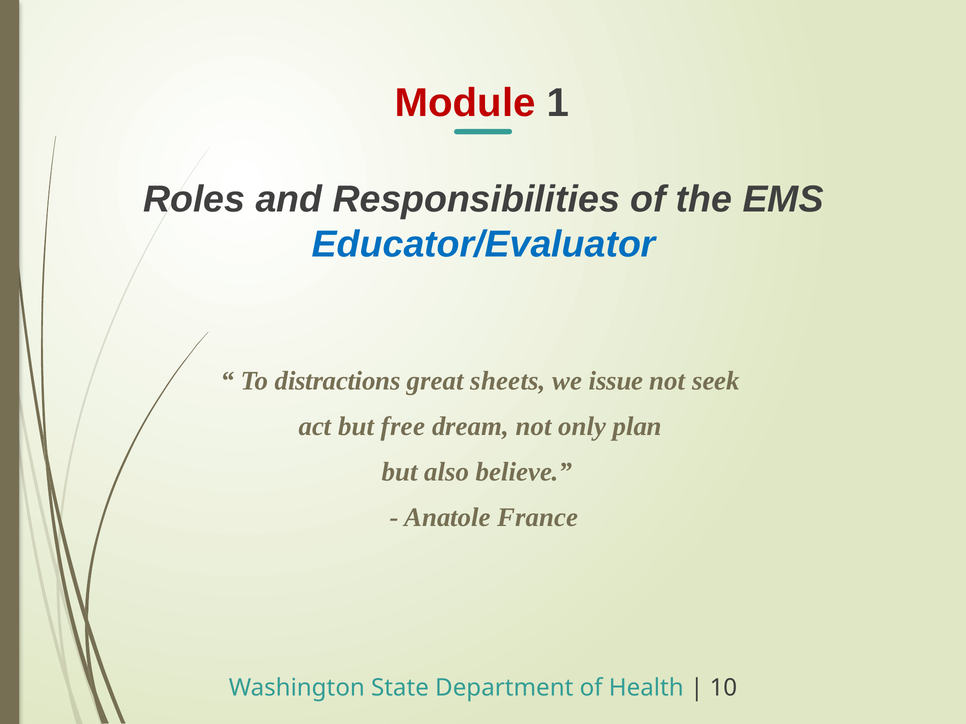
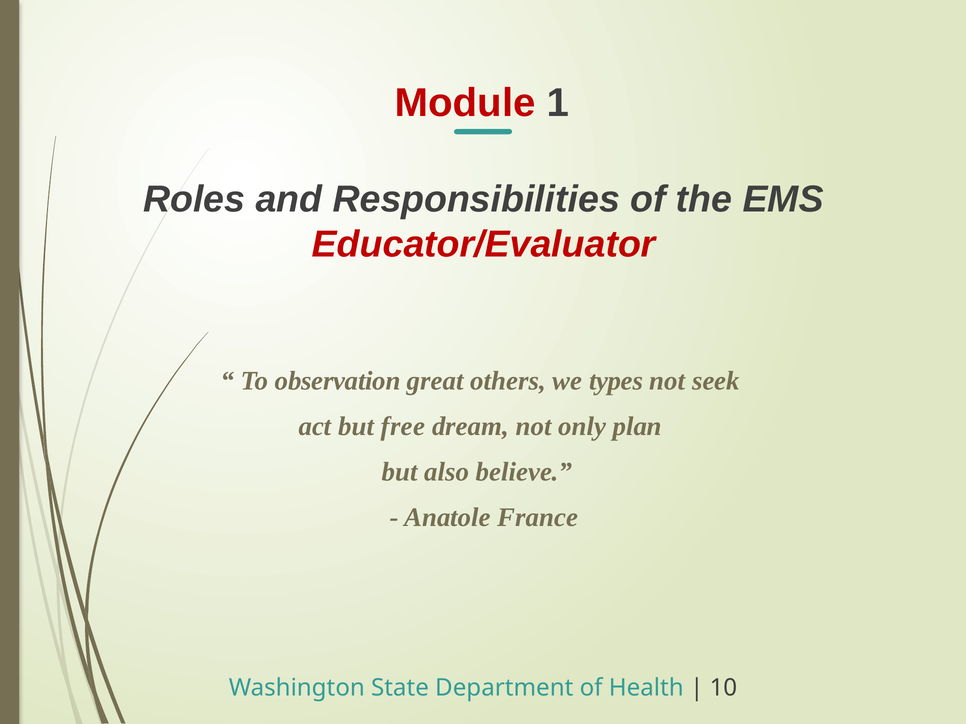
Educator/Evaluator colour: blue -> red
distractions: distractions -> observation
sheets: sheets -> others
issue: issue -> types
